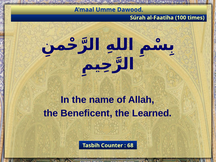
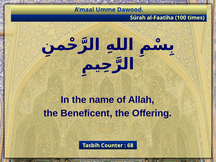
Learned: Learned -> Offering
